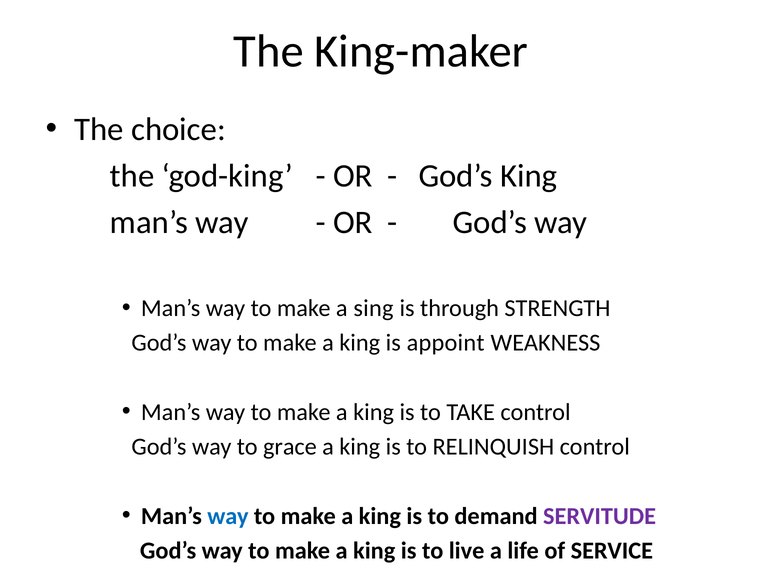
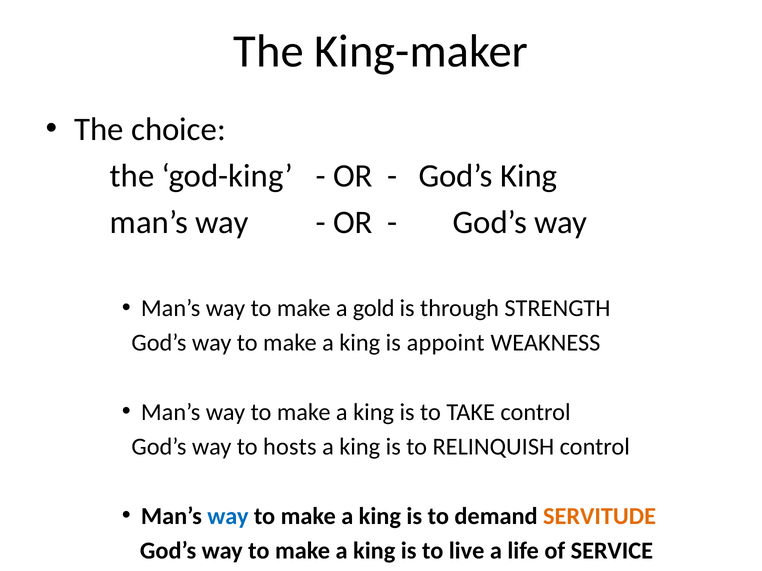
sing: sing -> gold
grace: grace -> hosts
SERVITUDE colour: purple -> orange
